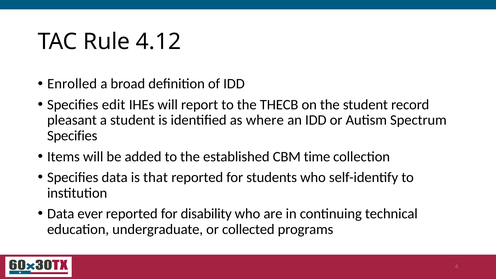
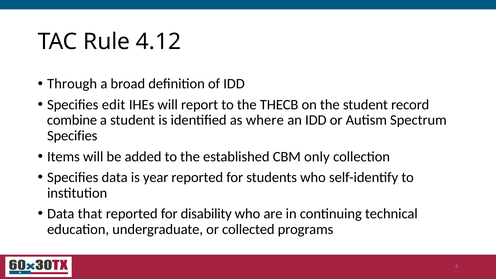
Enrolled: Enrolled -> Through
pleasant: pleasant -> combine
time: time -> only
that: that -> year
ever: ever -> that
